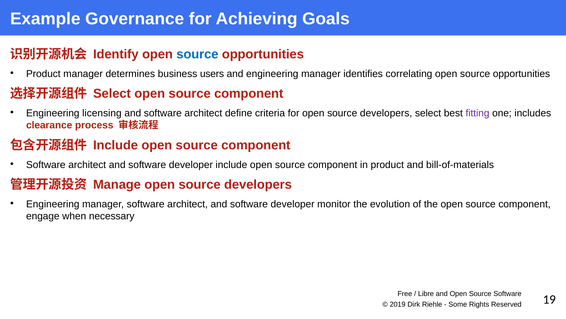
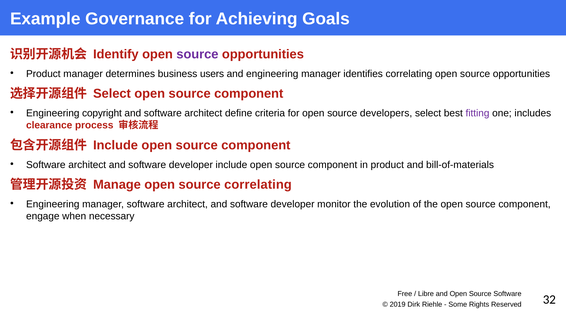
source at (197, 54) colour: blue -> purple
licensing: licensing -> copyright
Manage open source developers: developers -> correlating
19: 19 -> 32
